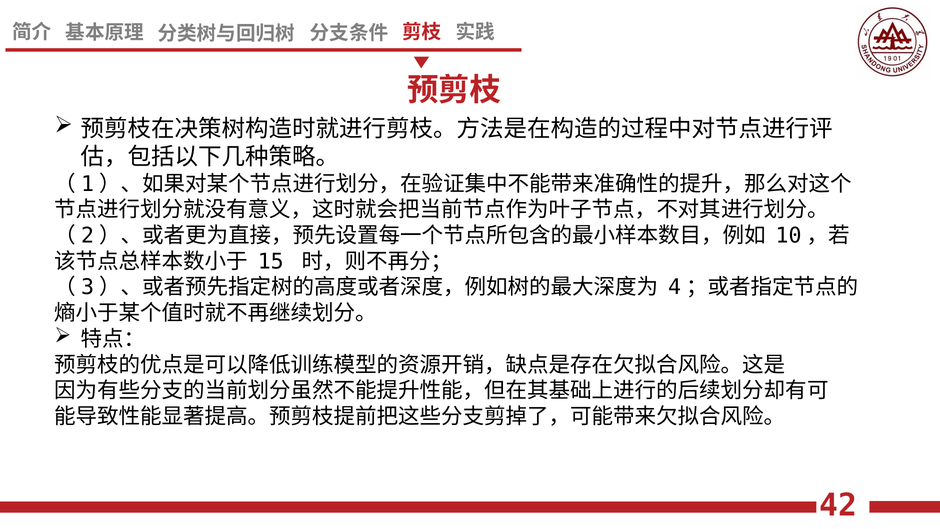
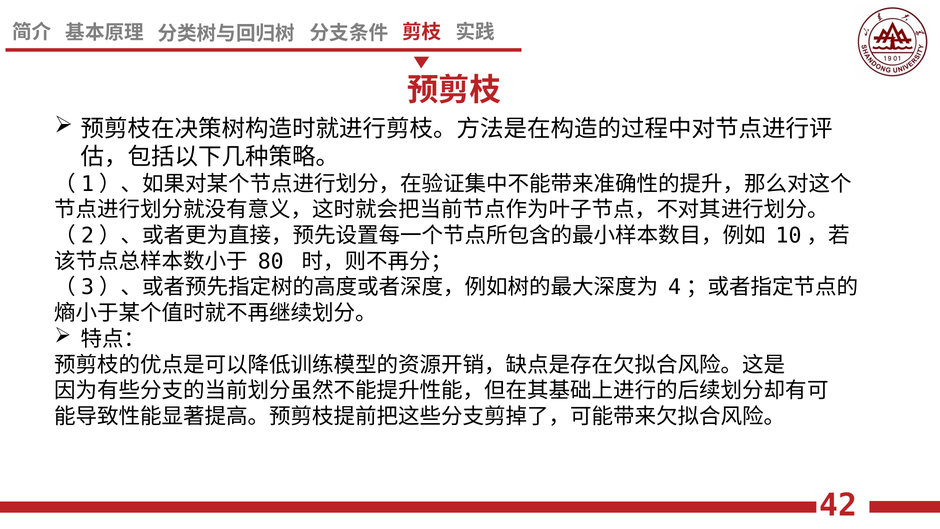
15: 15 -> 80
